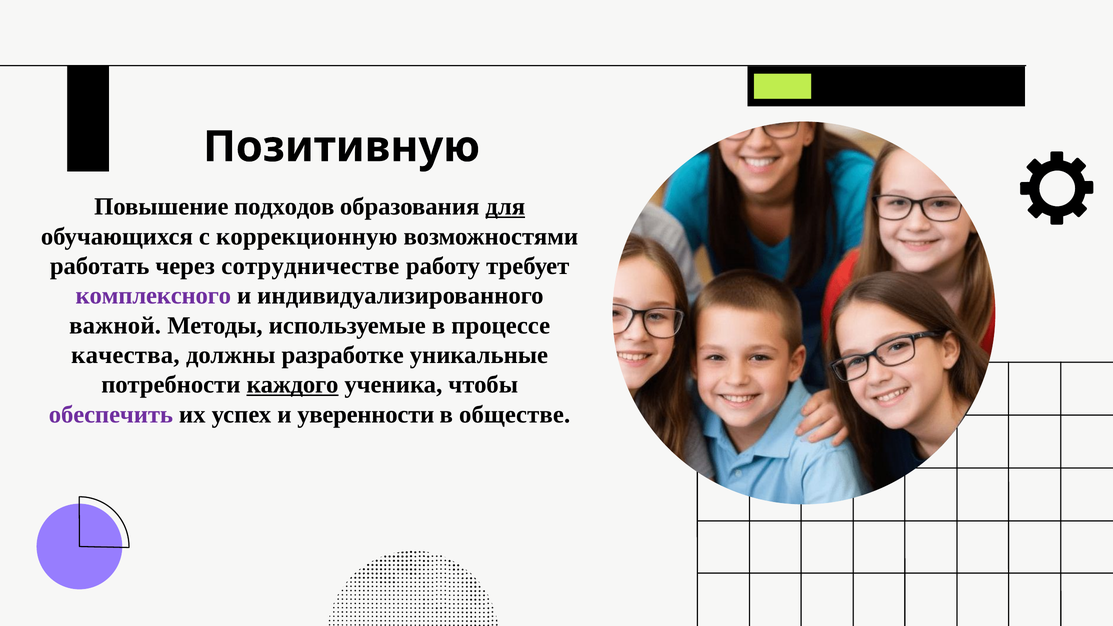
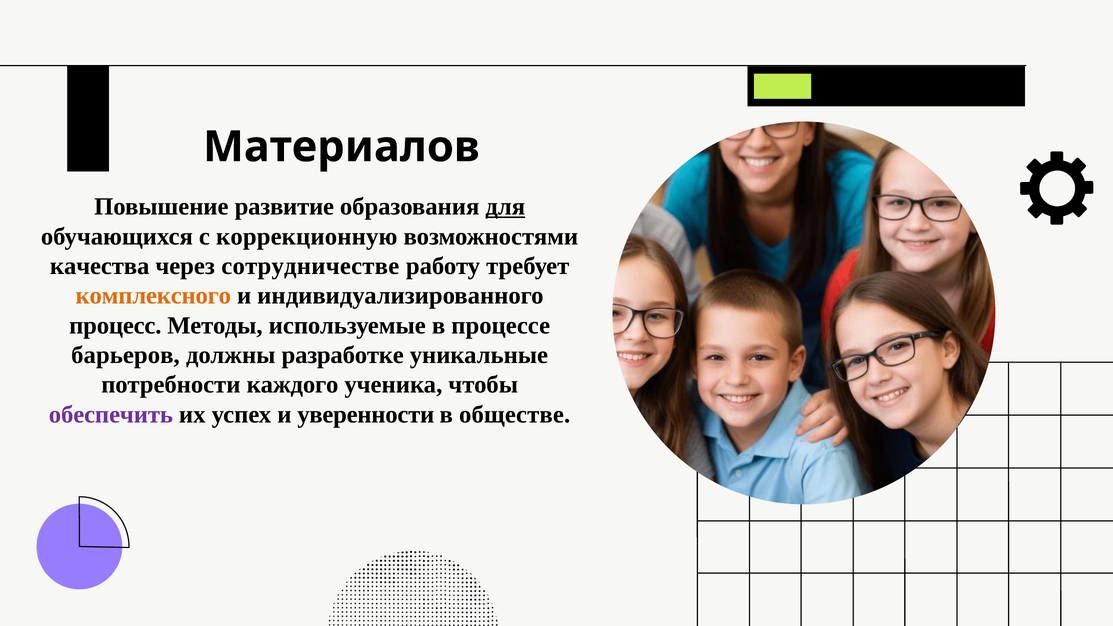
Позитивную: Позитивную -> Материалов
подходов: подходов -> развитие
работать: работать -> качества
комплексного colour: purple -> orange
важной: важной -> процесс
качества: качества -> барьеров
каждого underline: present -> none
